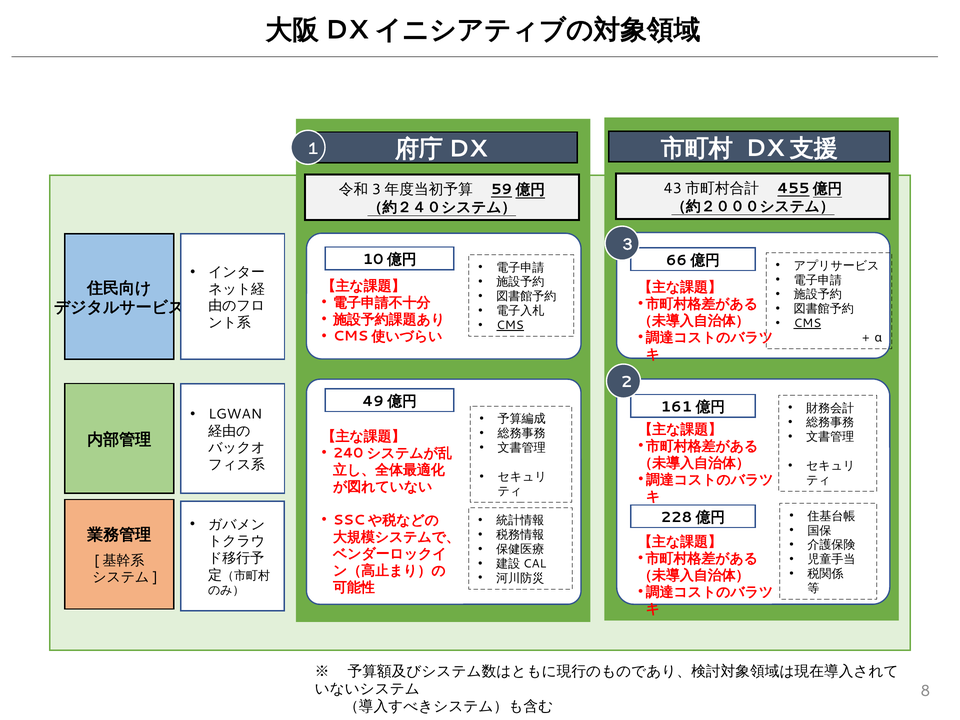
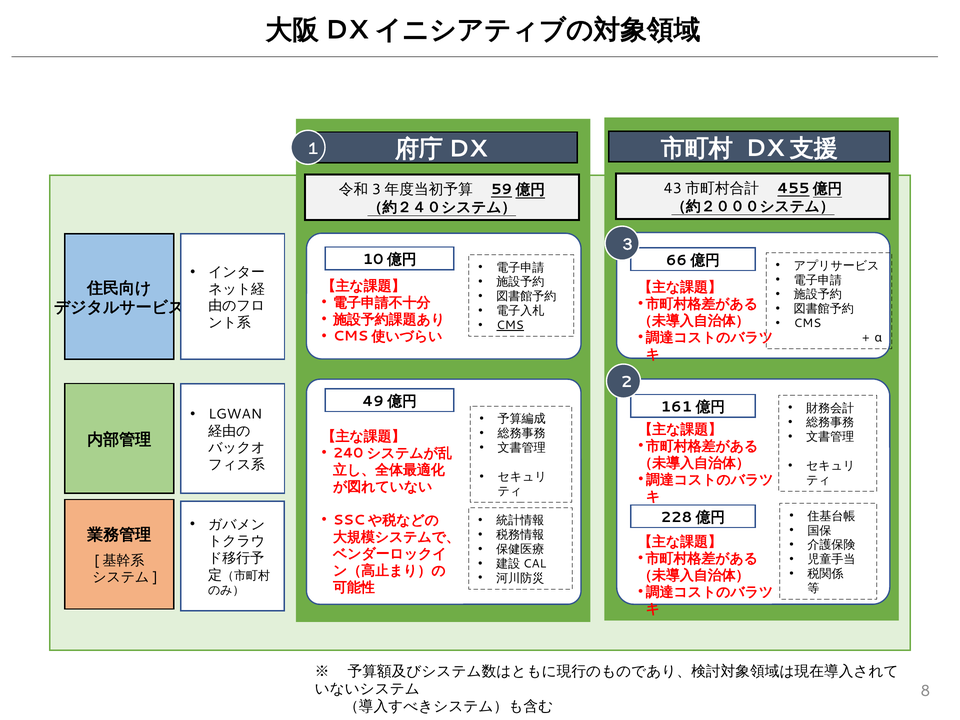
CMS at (807, 323) underline: present -> none
